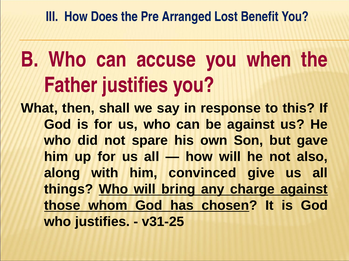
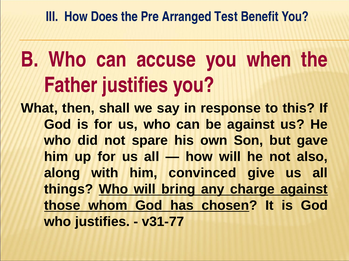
Lost: Lost -> Test
v31-25: v31-25 -> v31-77
